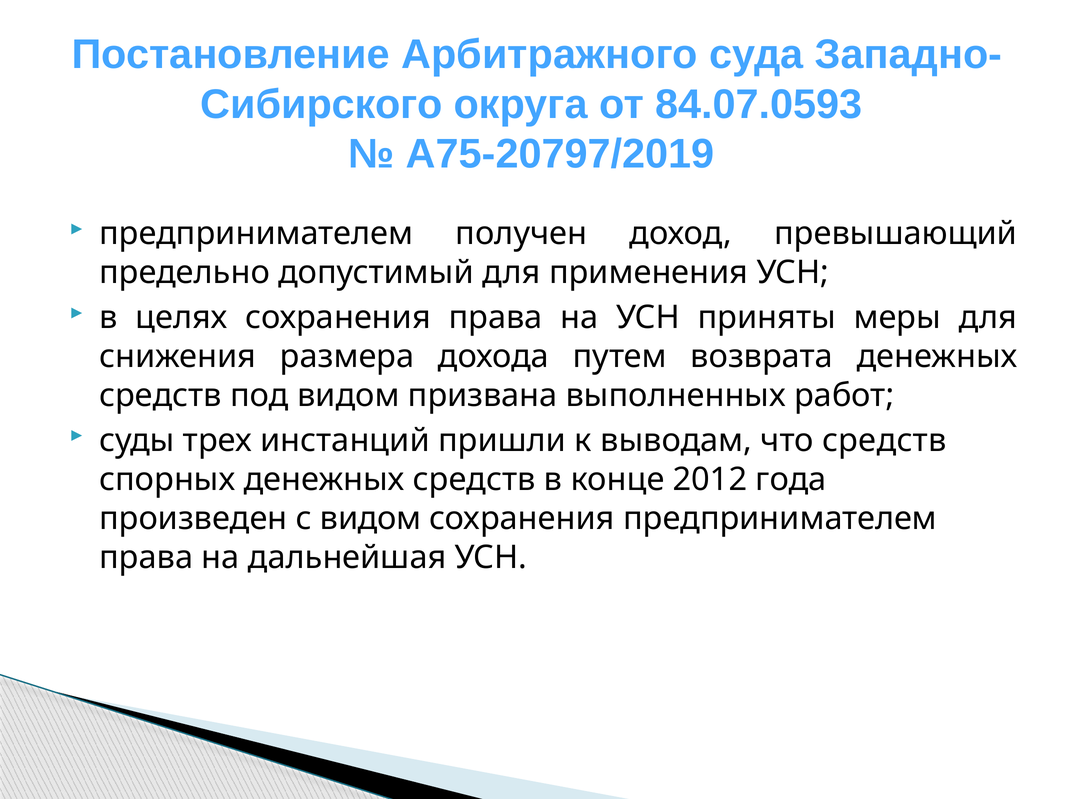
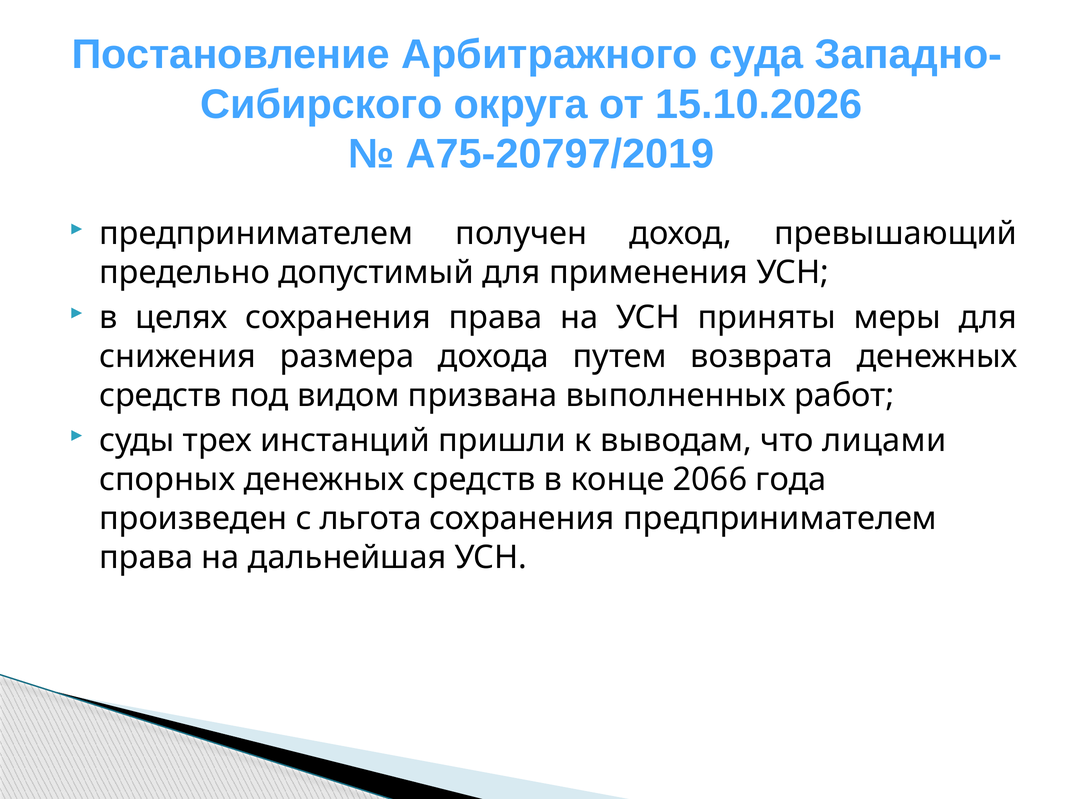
84.07.0593: 84.07.0593 -> 15.10.2026
что средств: средств -> лицами
2012: 2012 -> 2066
с видом: видом -> льгота
